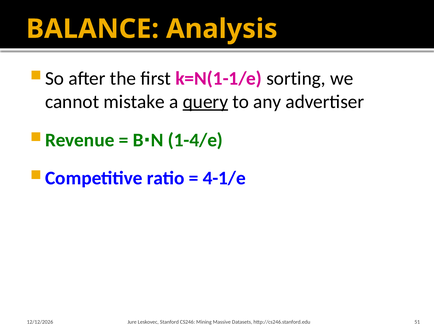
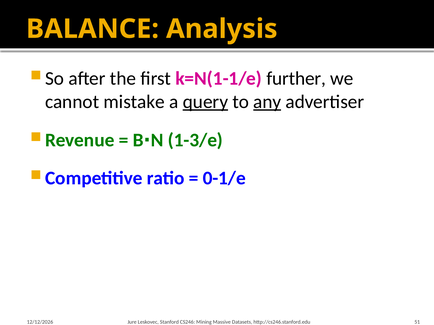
sorting: sorting -> further
any underline: none -> present
1-4/e: 1-4/e -> 1-3/e
4-1/e: 4-1/e -> 0-1/e
